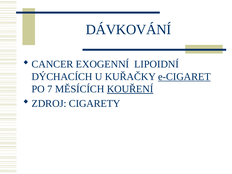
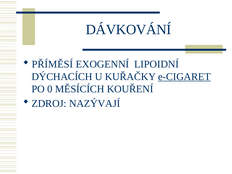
CANCER: CANCER -> PŘÍMĚSÍ
7: 7 -> 0
KOUŘENÍ underline: present -> none
CIGARETY: CIGARETY -> NAZÝVAJÍ
